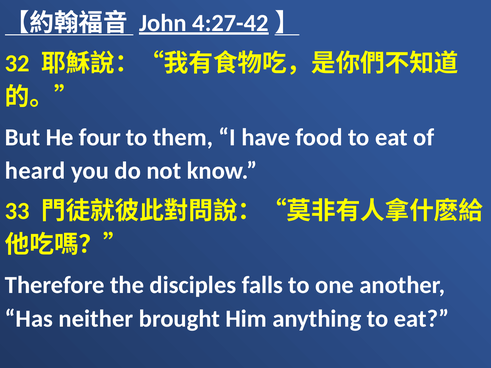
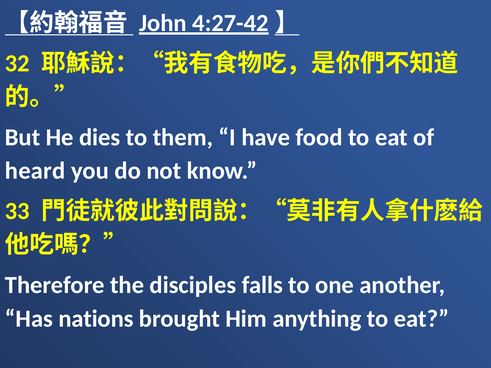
four: four -> dies
neither: neither -> nations
